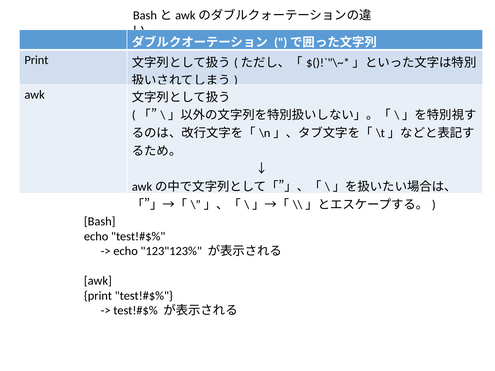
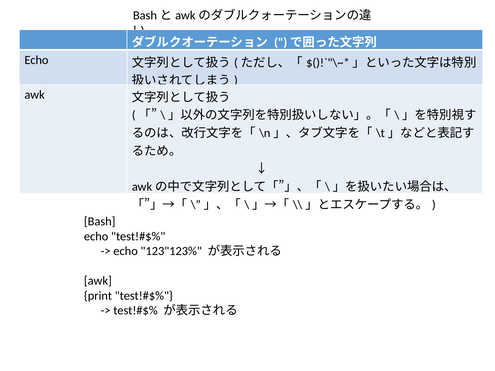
Print at (36, 60): Print -> Echo
